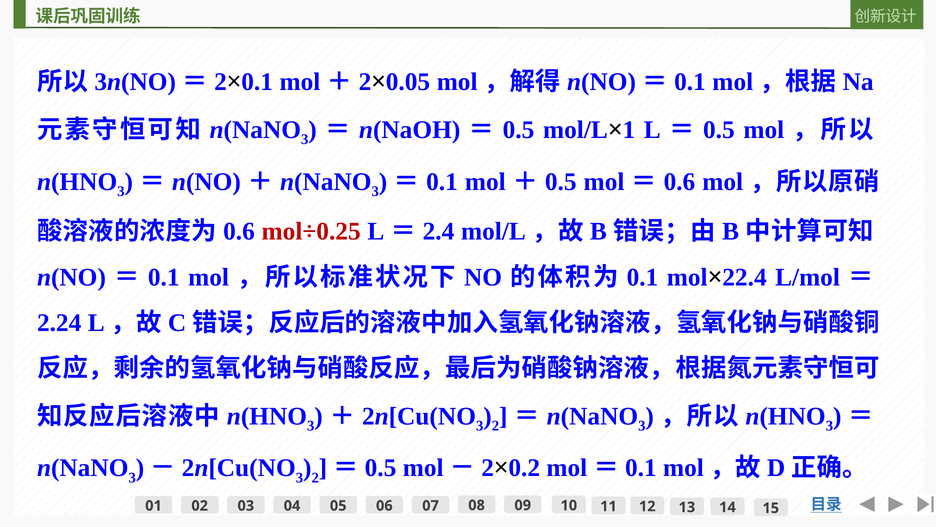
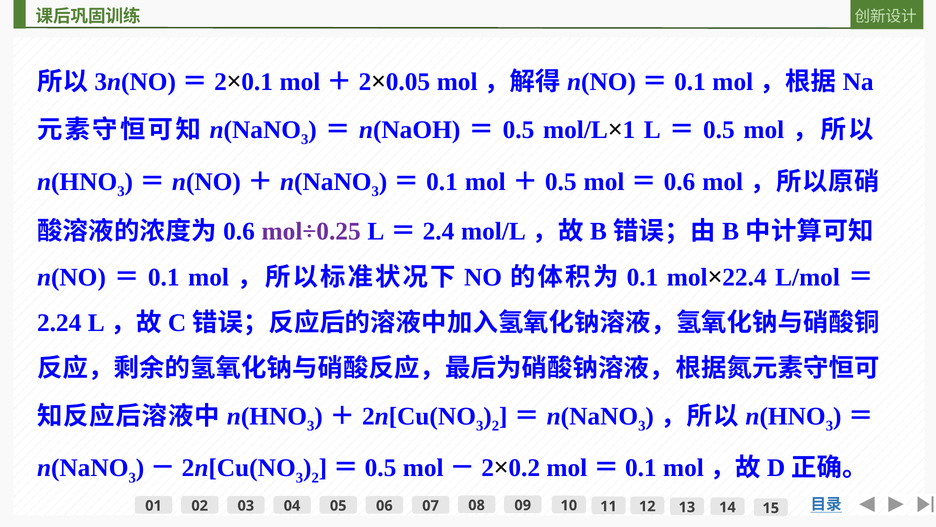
mol÷0.25 colour: red -> purple
